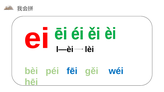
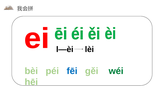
wéi colour: blue -> green
